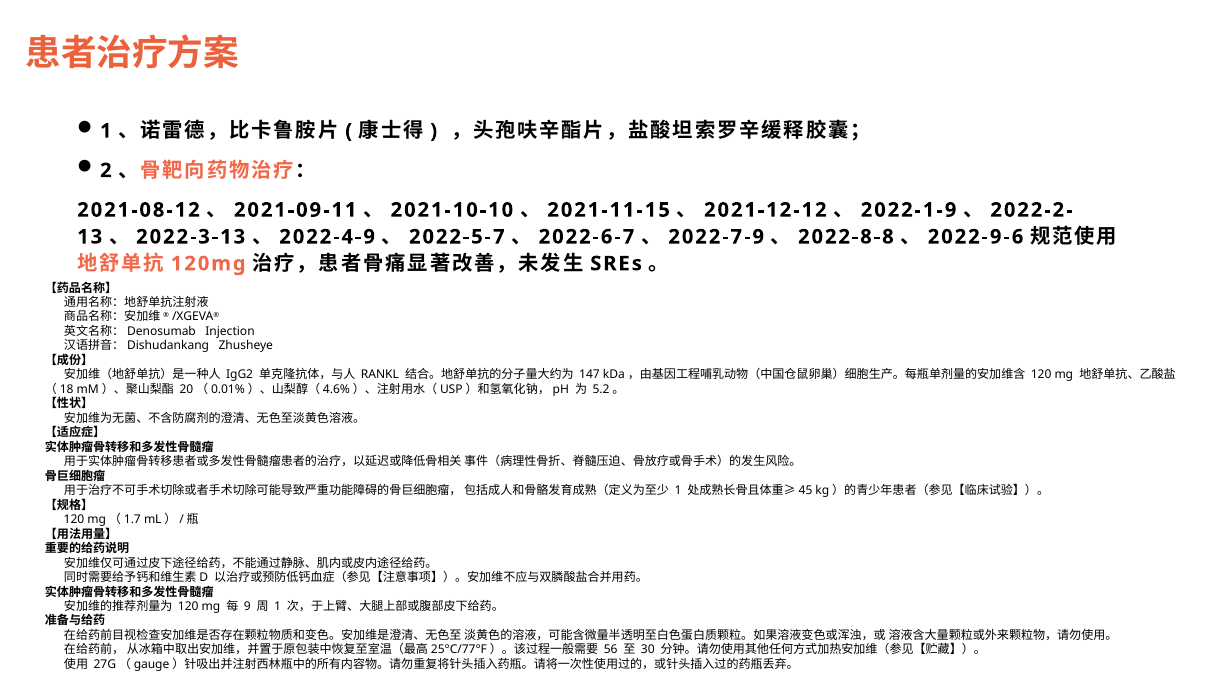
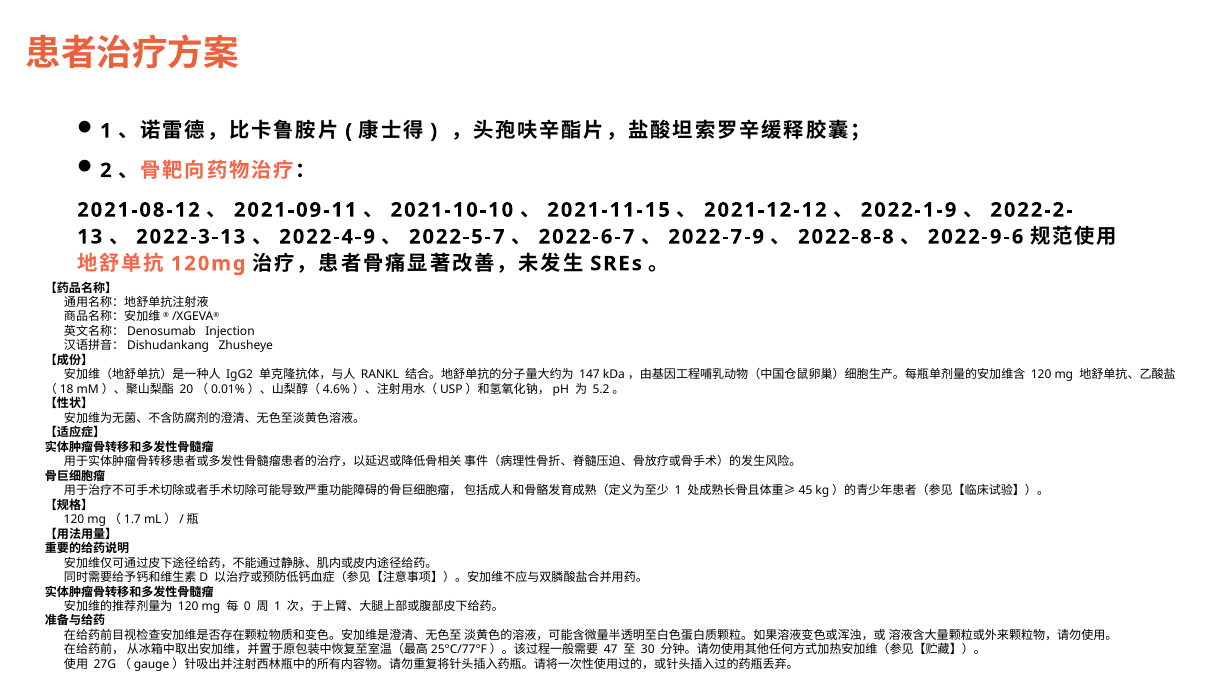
9: 9 -> 0
56: 56 -> 47
